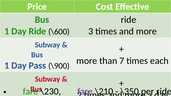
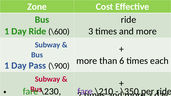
Price: Price -> Zone
7: 7 -> 6
